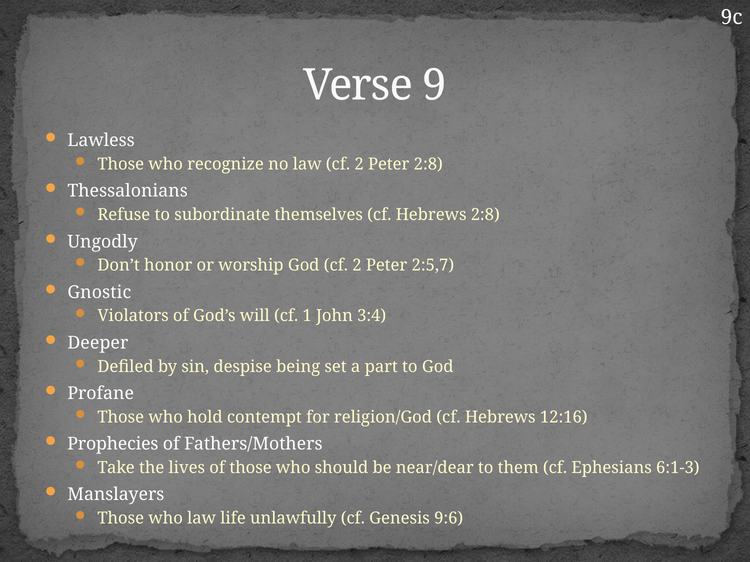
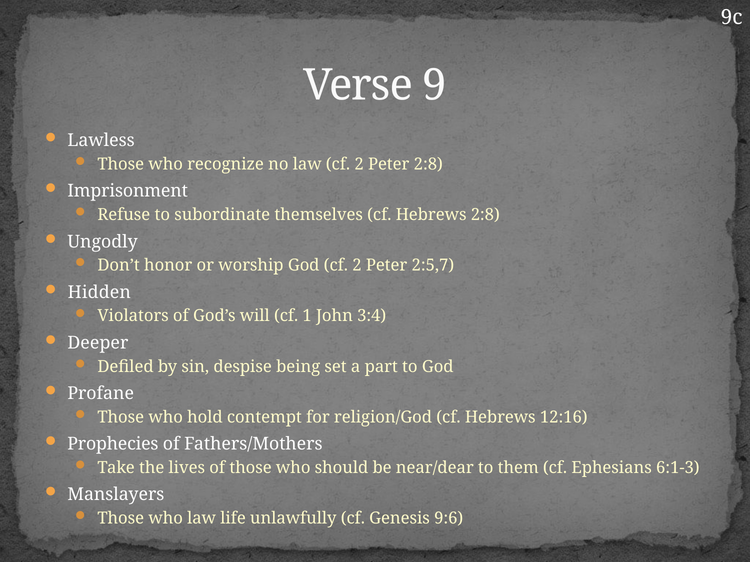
Thessalonians: Thessalonians -> Imprisonment
Gnostic: Gnostic -> Hidden
